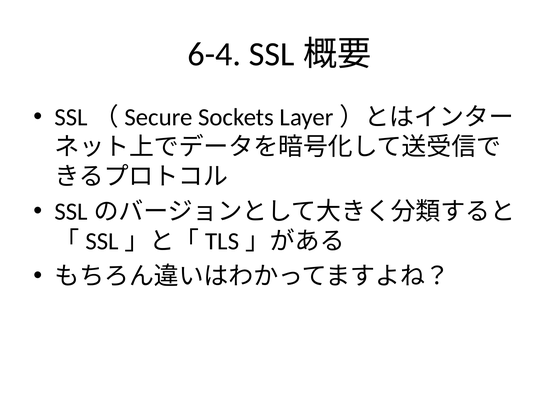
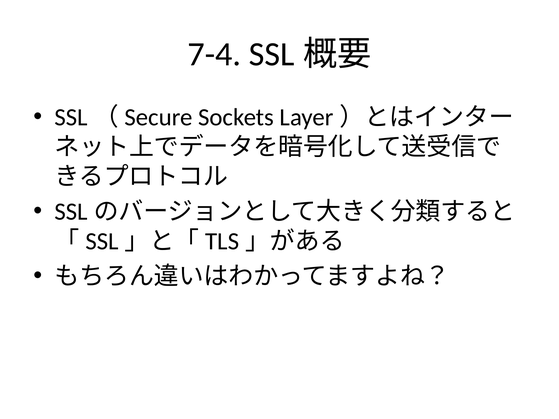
6-4: 6-4 -> 7-4
